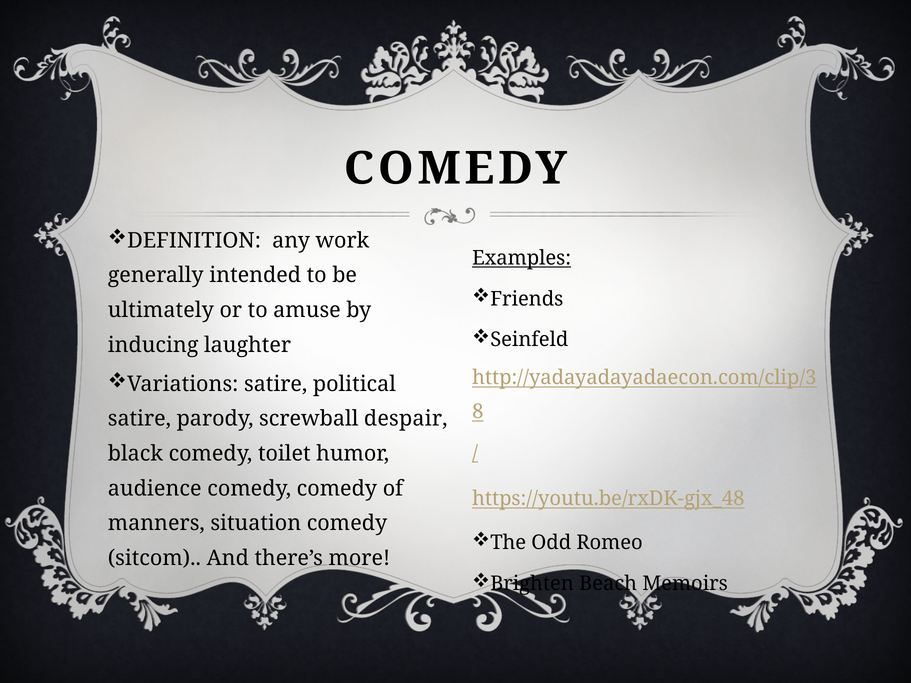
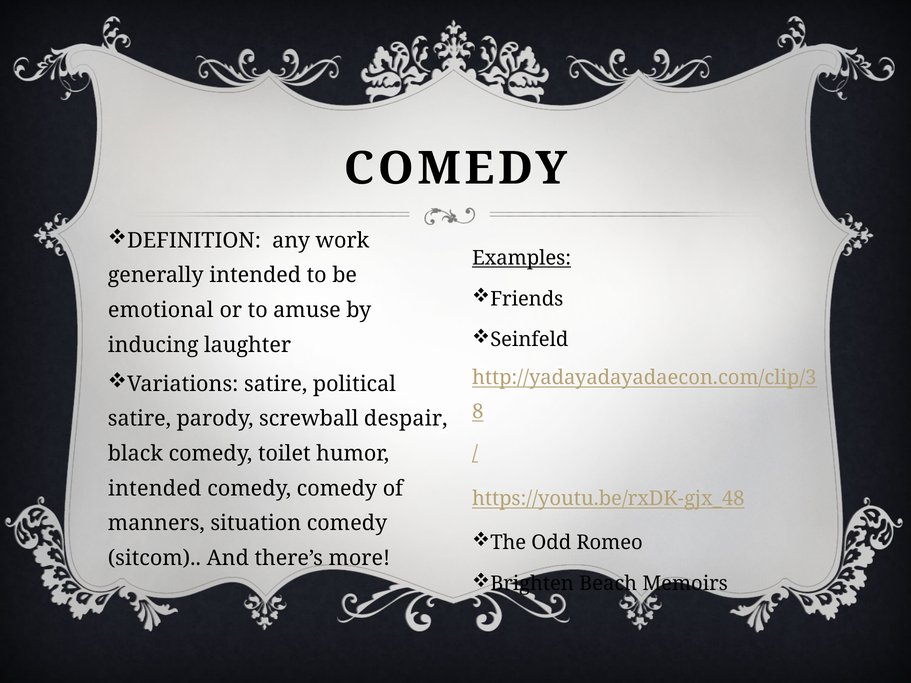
ultimately: ultimately -> emotional
audience at (155, 489): audience -> intended
